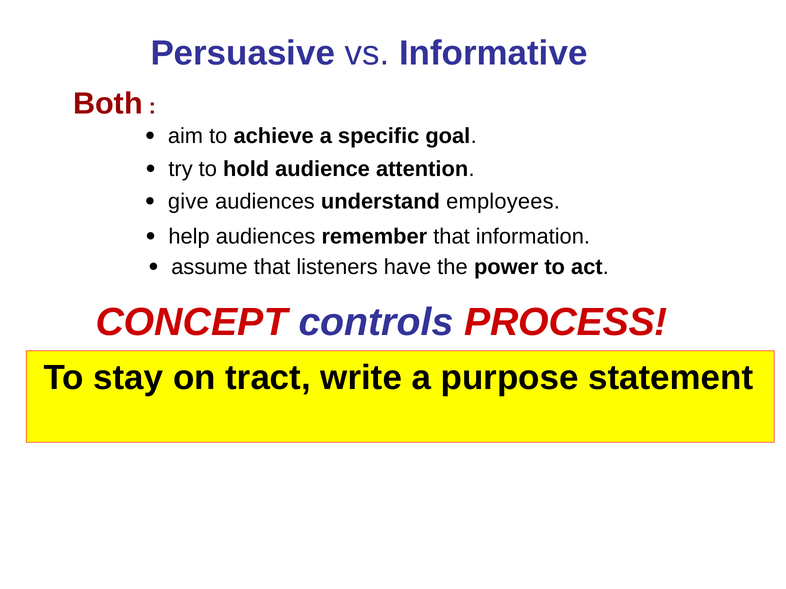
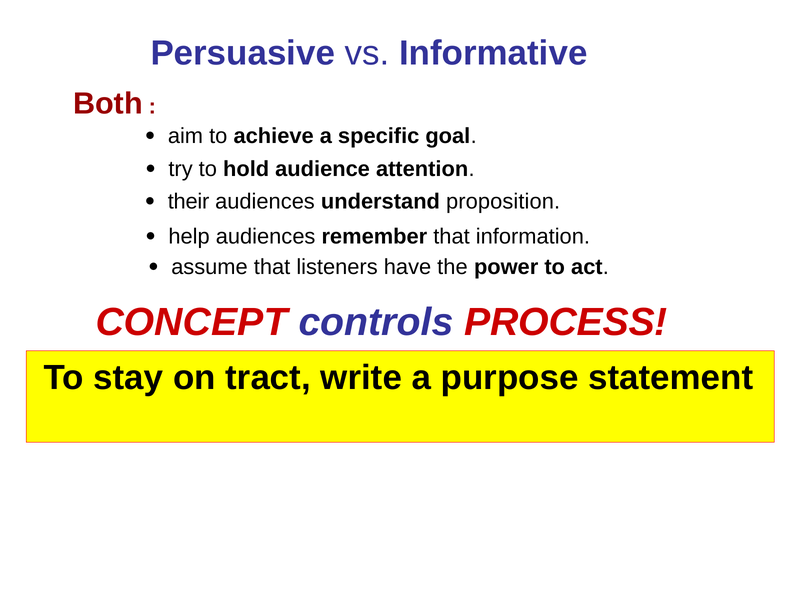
give: give -> their
employees: employees -> proposition
